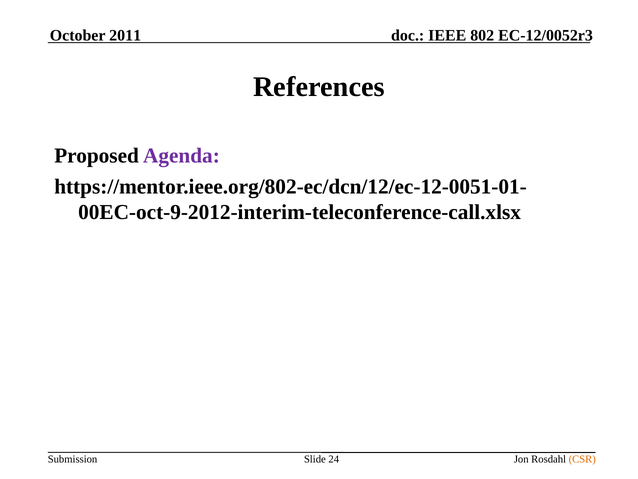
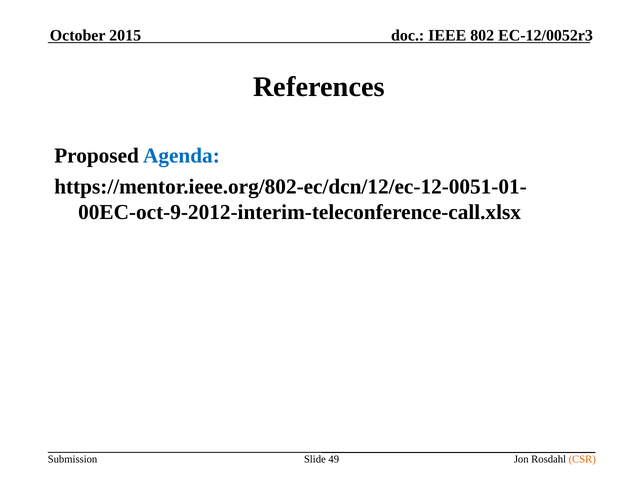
2011: 2011 -> 2015
Agenda colour: purple -> blue
24: 24 -> 49
